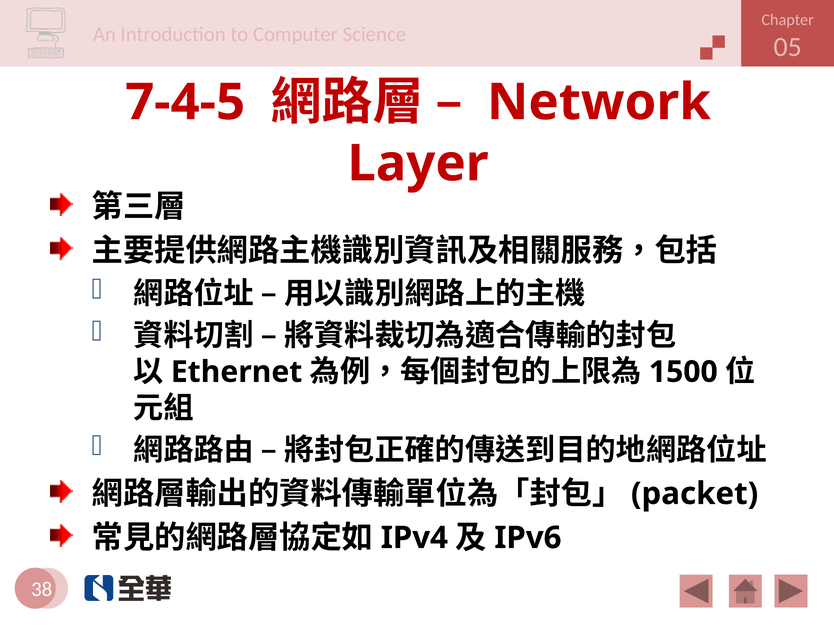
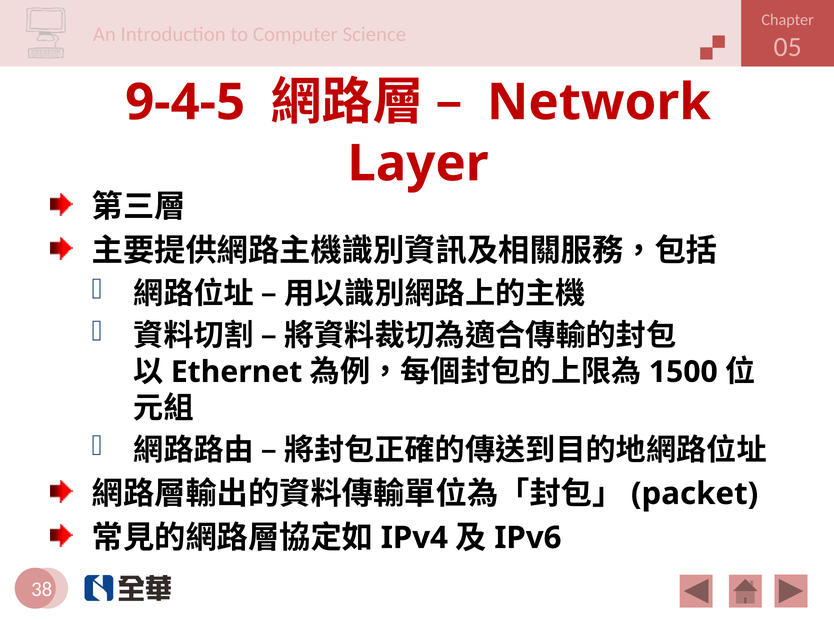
7-4-5: 7-4-5 -> 9-4-5
